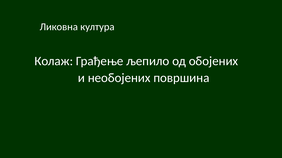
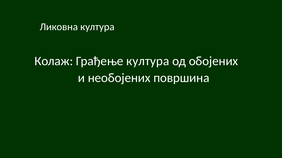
Грађење љепило: љепило -> култура
